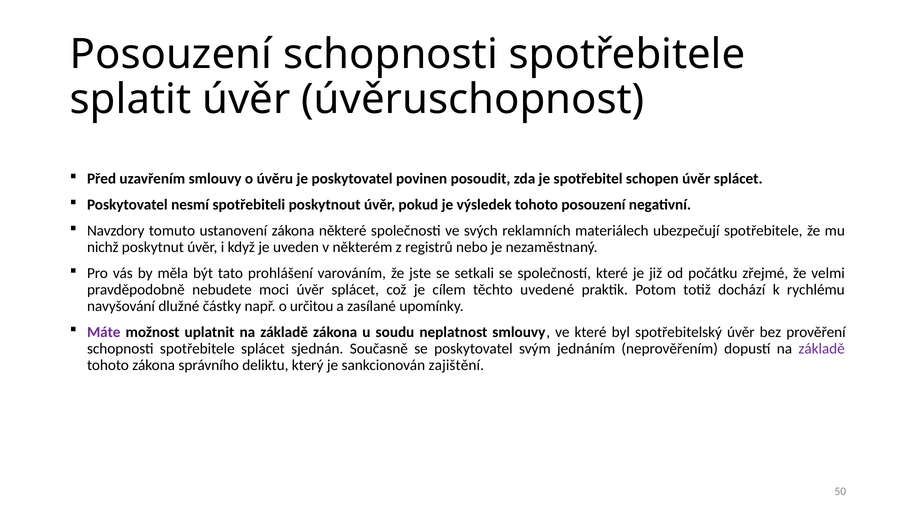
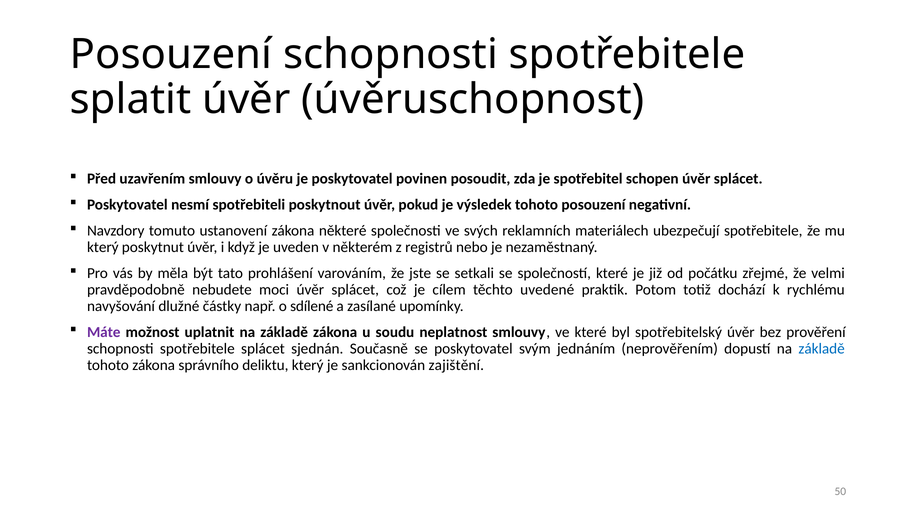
nichž at (103, 247): nichž -> který
určitou: určitou -> sdílené
základě at (822, 349) colour: purple -> blue
